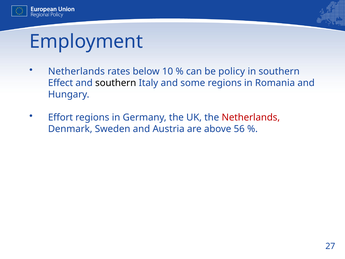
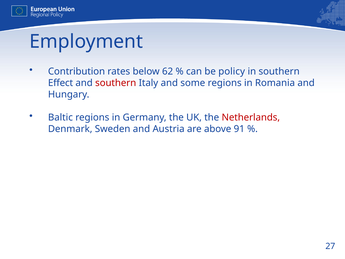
Netherlands at (76, 71): Netherlands -> Contribution
10: 10 -> 62
southern at (116, 83) colour: black -> red
Effort: Effort -> Baltic
56: 56 -> 91
